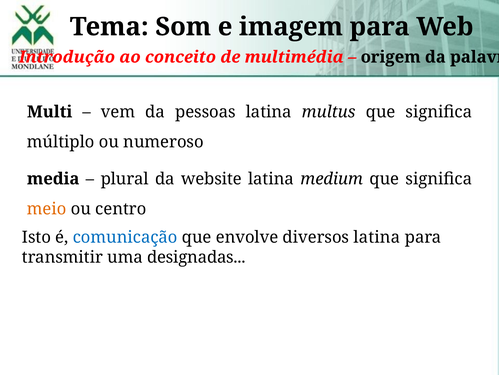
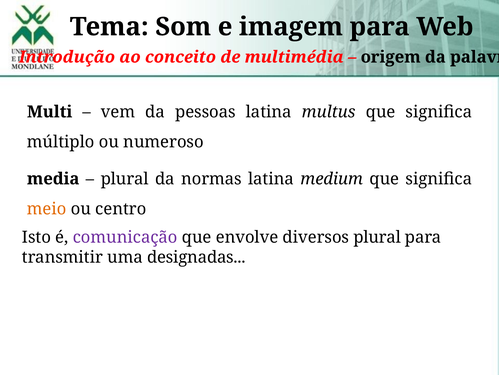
website: website -> normas
comunicação colour: blue -> purple
diversos latina: latina -> plural
